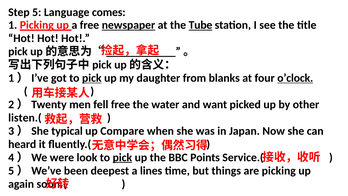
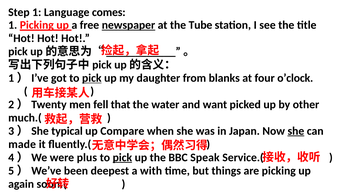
Step 5: 5 -> 1
Tube underline: present -> none
o’clock underline: present -> none
fell free: free -> that
listen.(: listen.( -> much.(
she at (296, 131) underline: none -> present
heard: heard -> made
look: look -> plus
Points: Points -> Speak
lines: lines -> with
